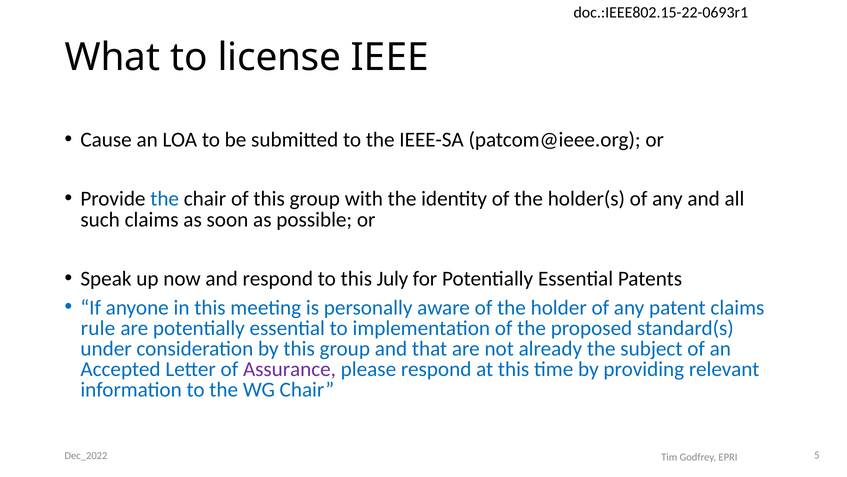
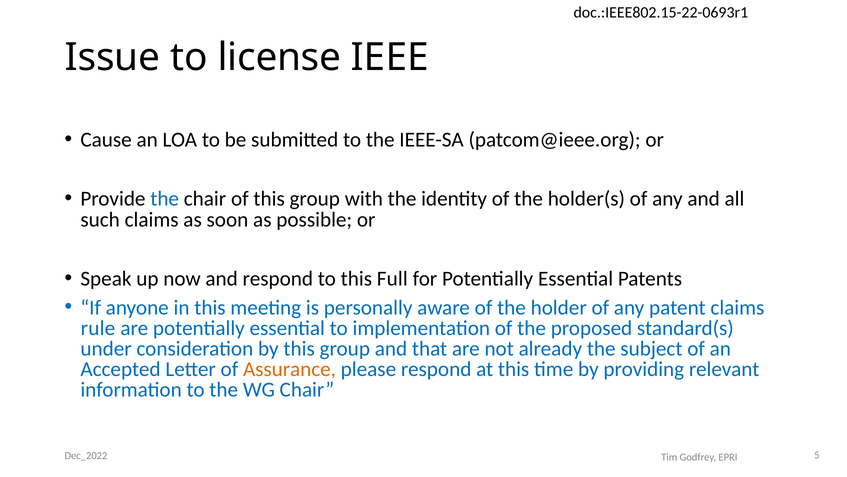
What: What -> Issue
July: July -> Full
Assurance colour: purple -> orange
